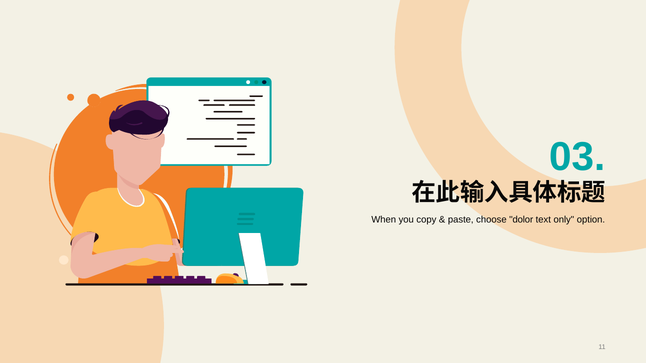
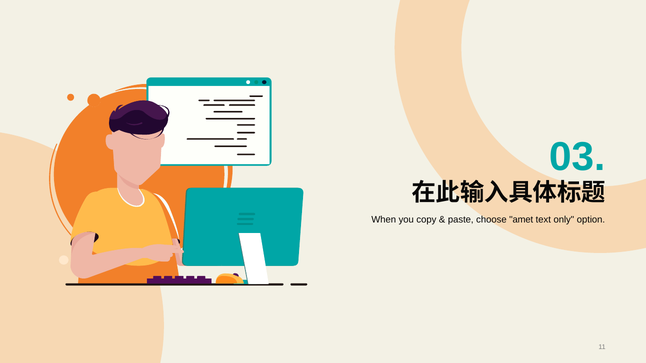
dolor: dolor -> amet
